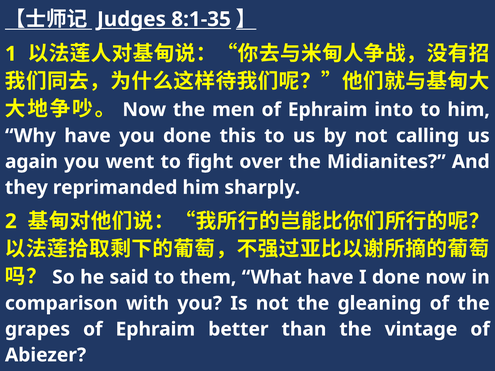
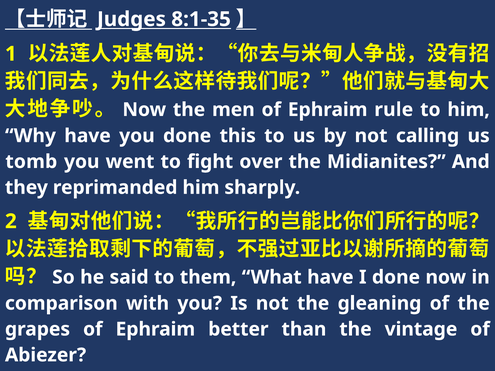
into: into -> rule
again: again -> tomb
